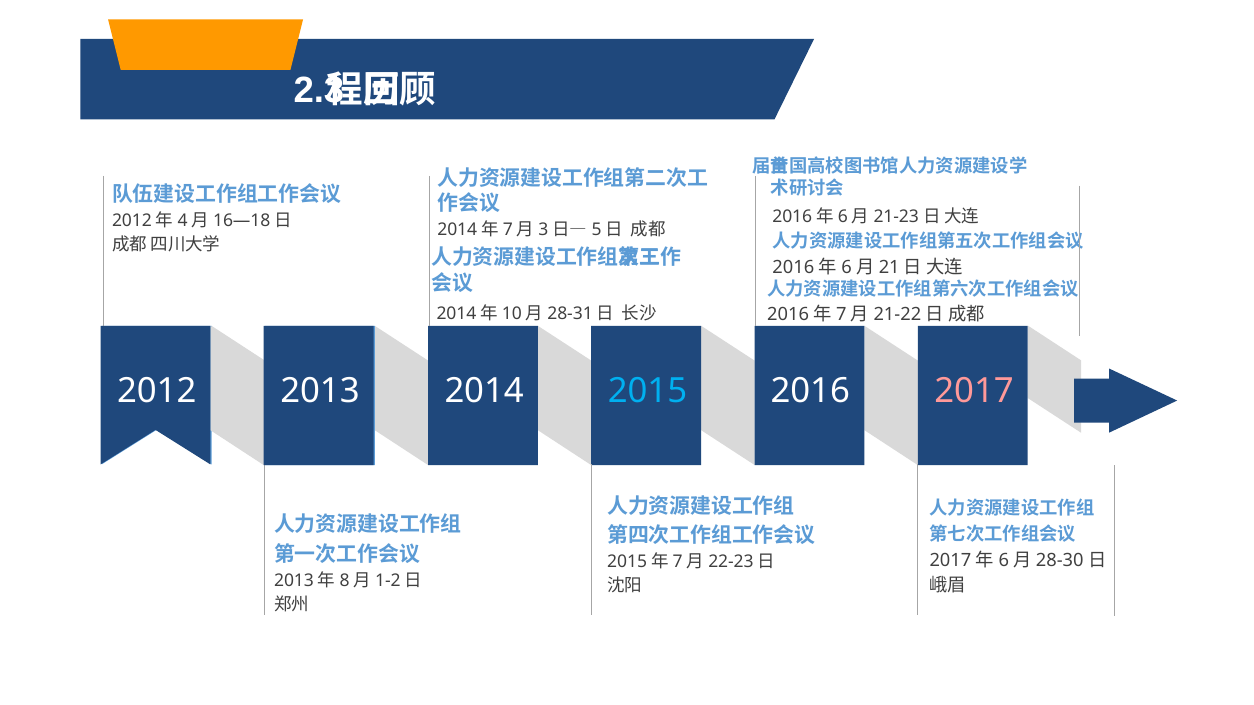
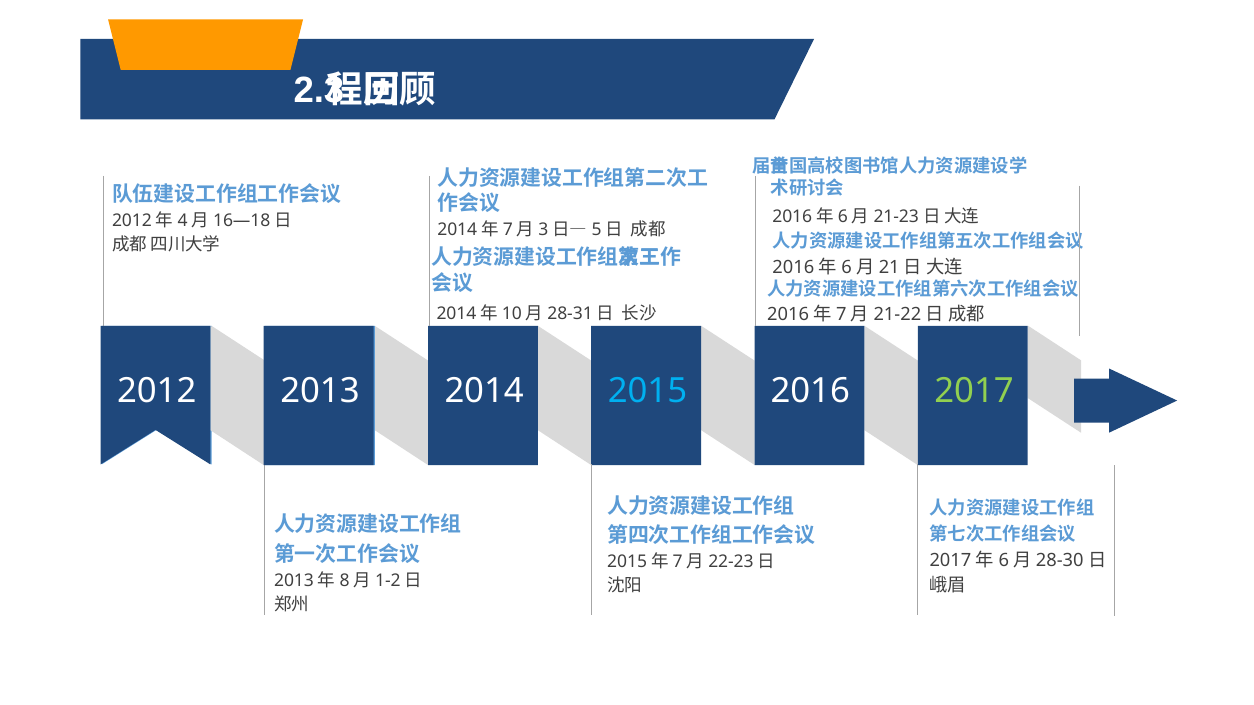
2017 colour: pink -> light green
